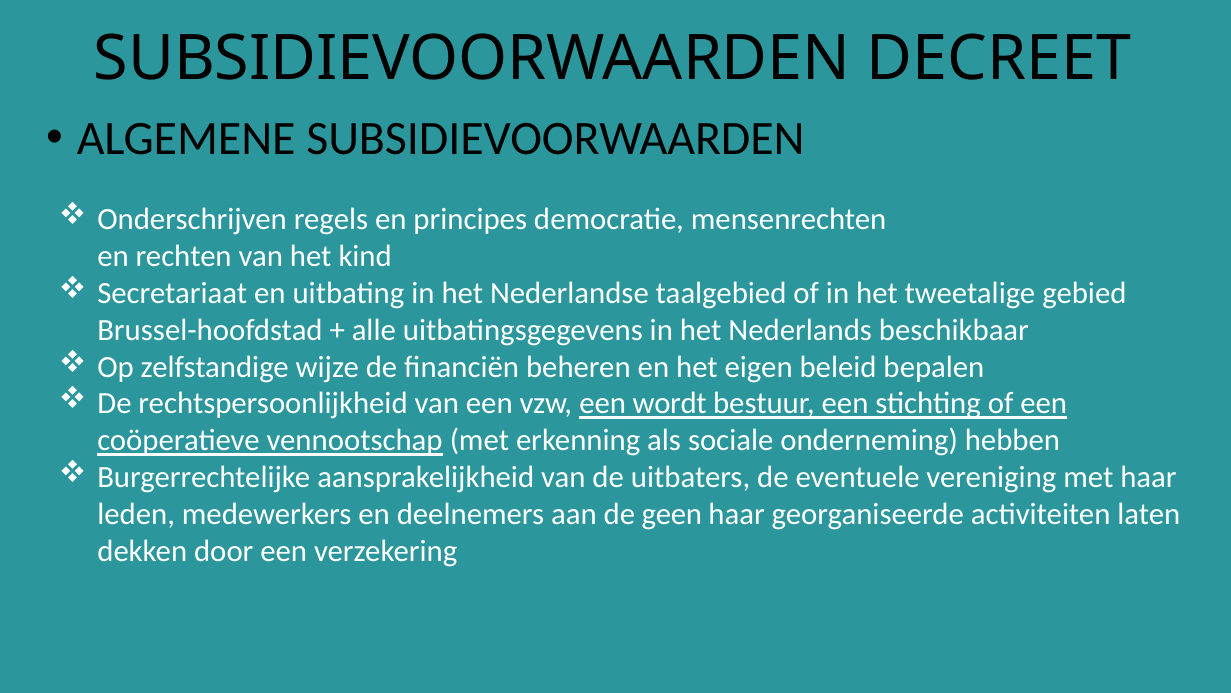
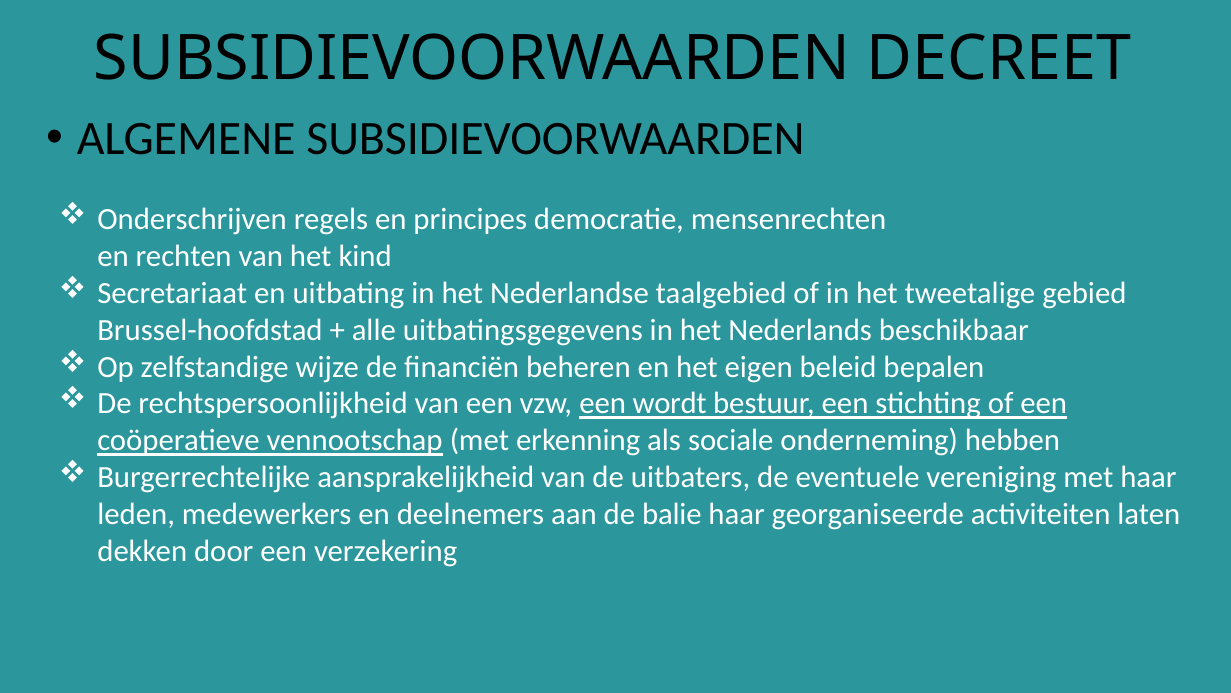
geen: geen -> balie
